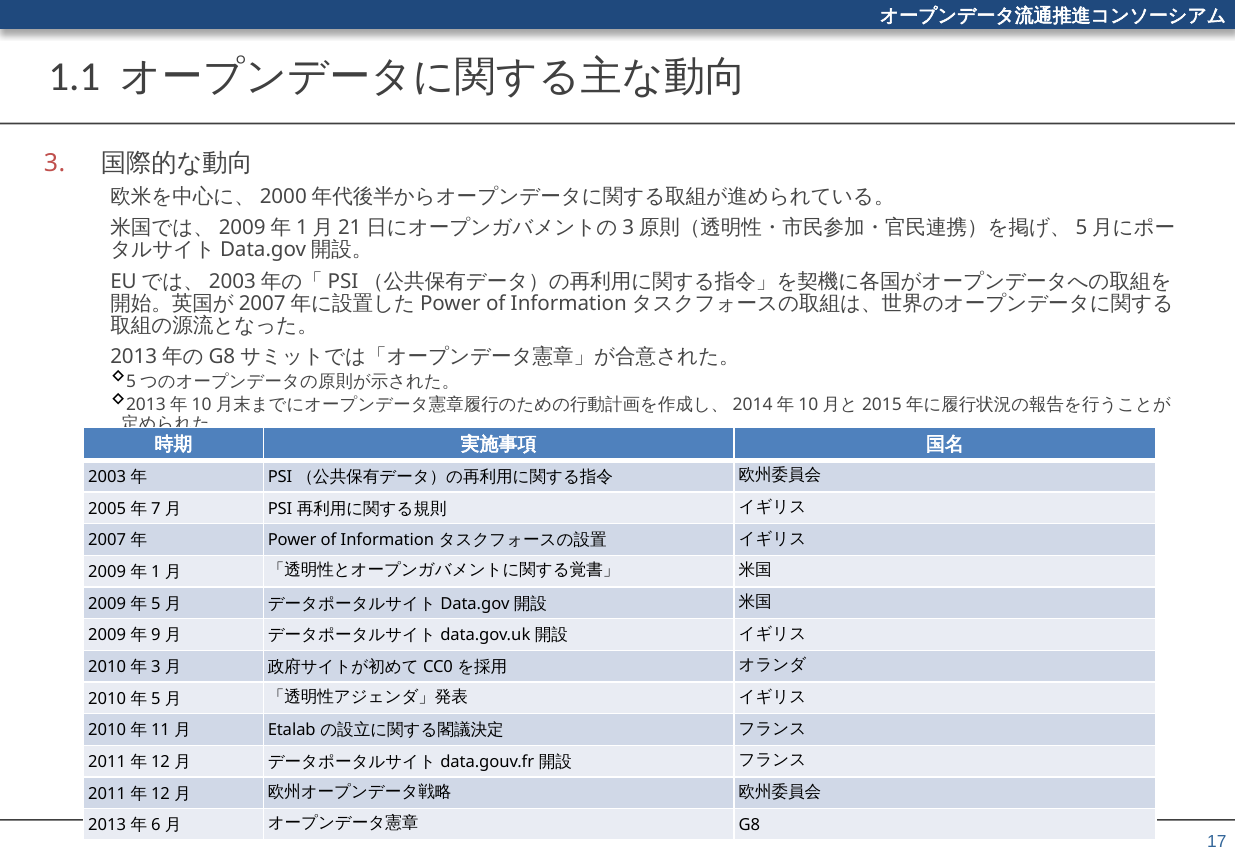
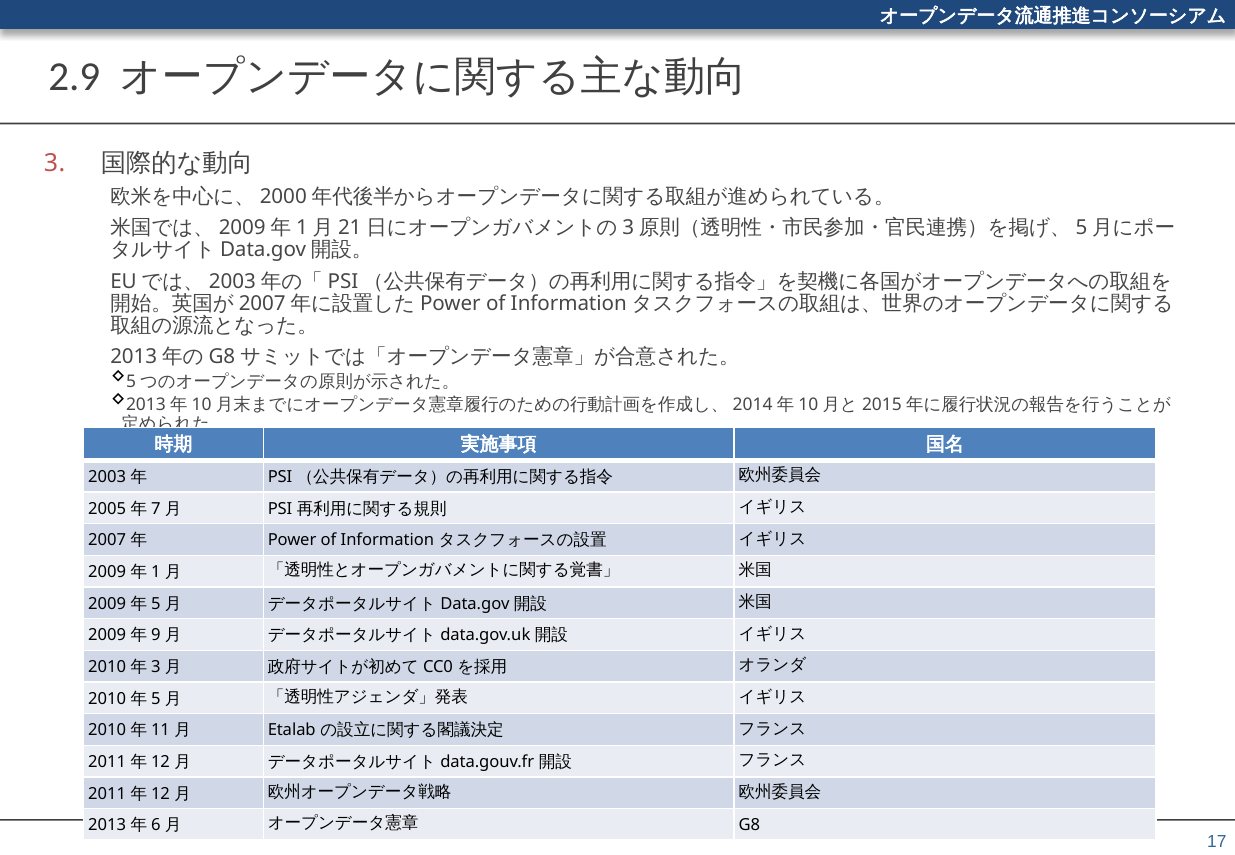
1.1: 1.1 -> 2.9
